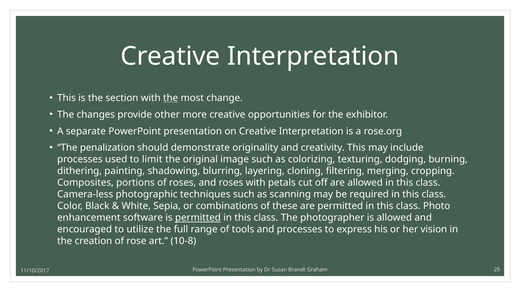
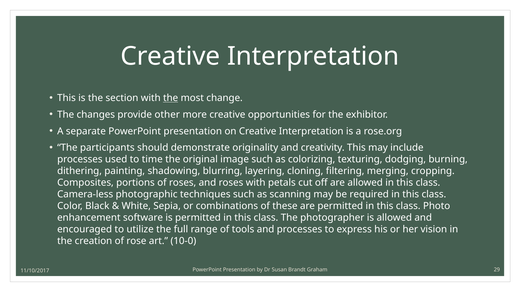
penalization: penalization -> participants
limit: limit -> time
permitted at (198, 218) underline: present -> none
10-8: 10-8 -> 10-0
